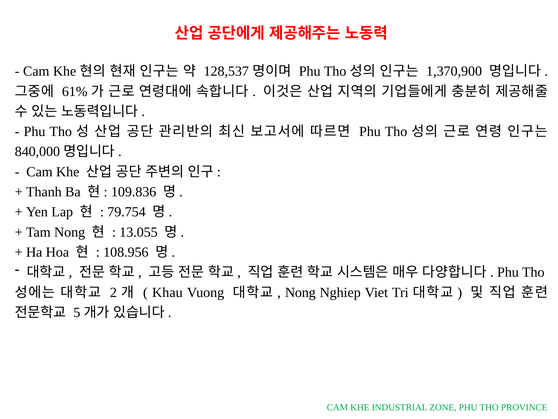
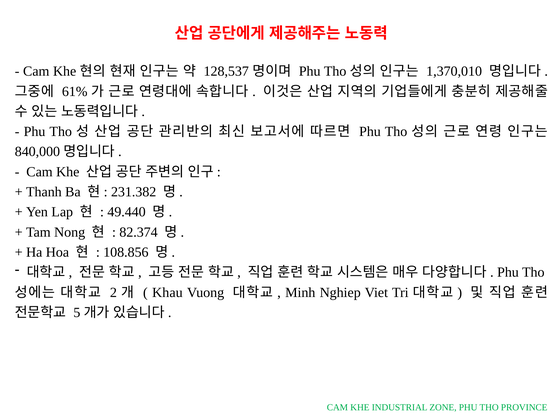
1,370,900: 1,370,900 -> 1,370,010
109.836: 109.836 -> 231.382
79.754: 79.754 -> 49.440
13.055: 13.055 -> 82.374
108.956: 108.956 -> 108.856
Nong at (300, 292): Nong -> Minh
